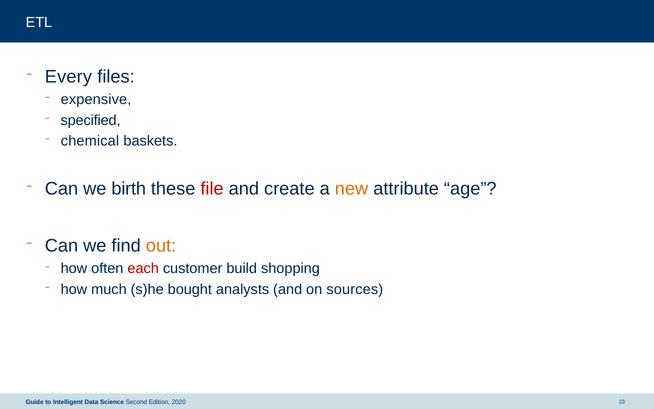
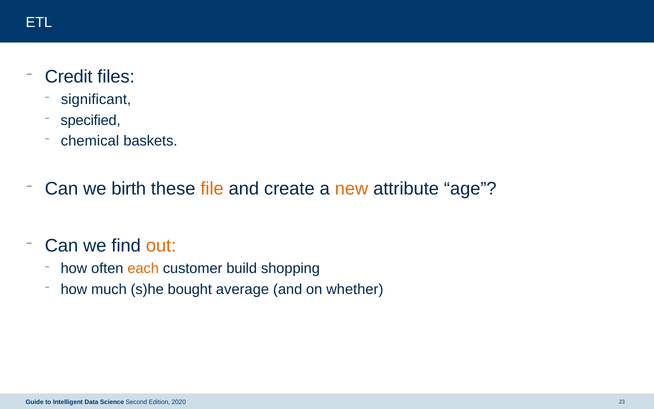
Every: Every -> Credit
expensive: expensive -> significant
file colour: red -> orange
each colour: red -> orange
analysts: analysts -> average
sources: sources -> whether
